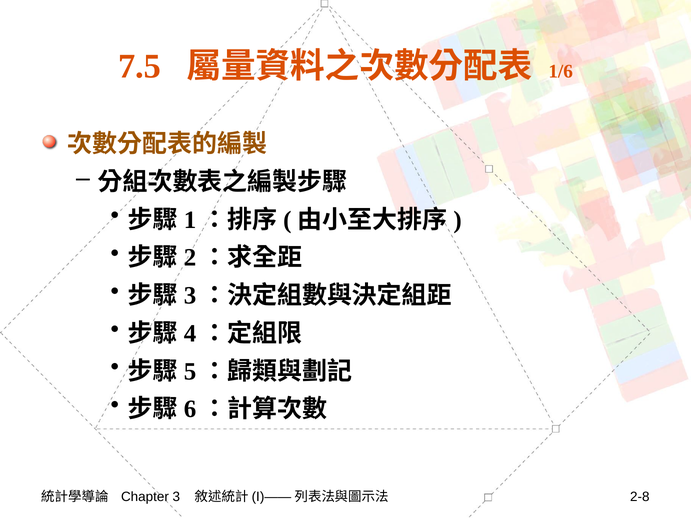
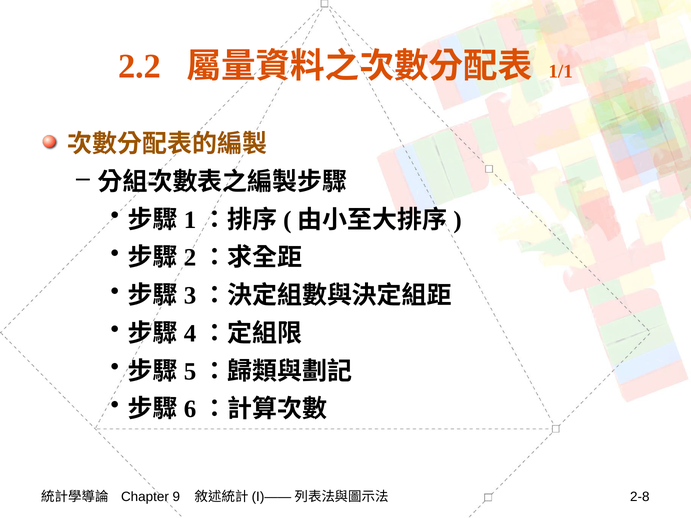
7.5: 7.5 -> 2.2
1/6: 1/6 -> 1/1
3: 3 -> 9
